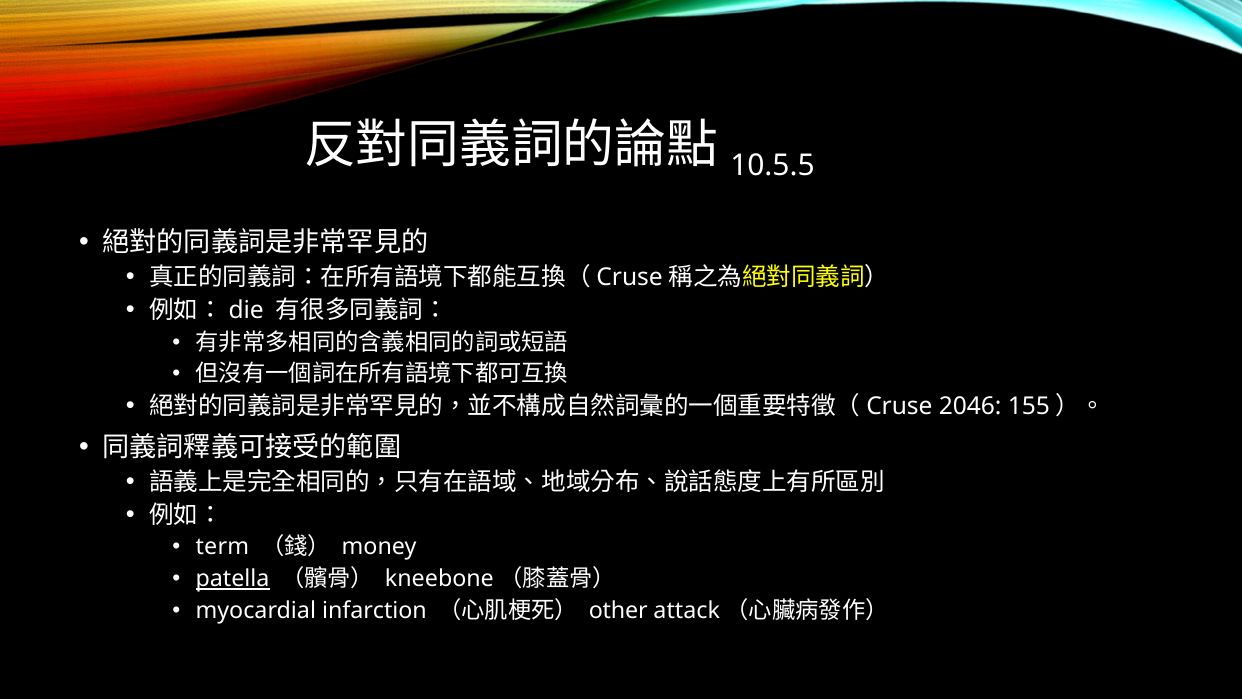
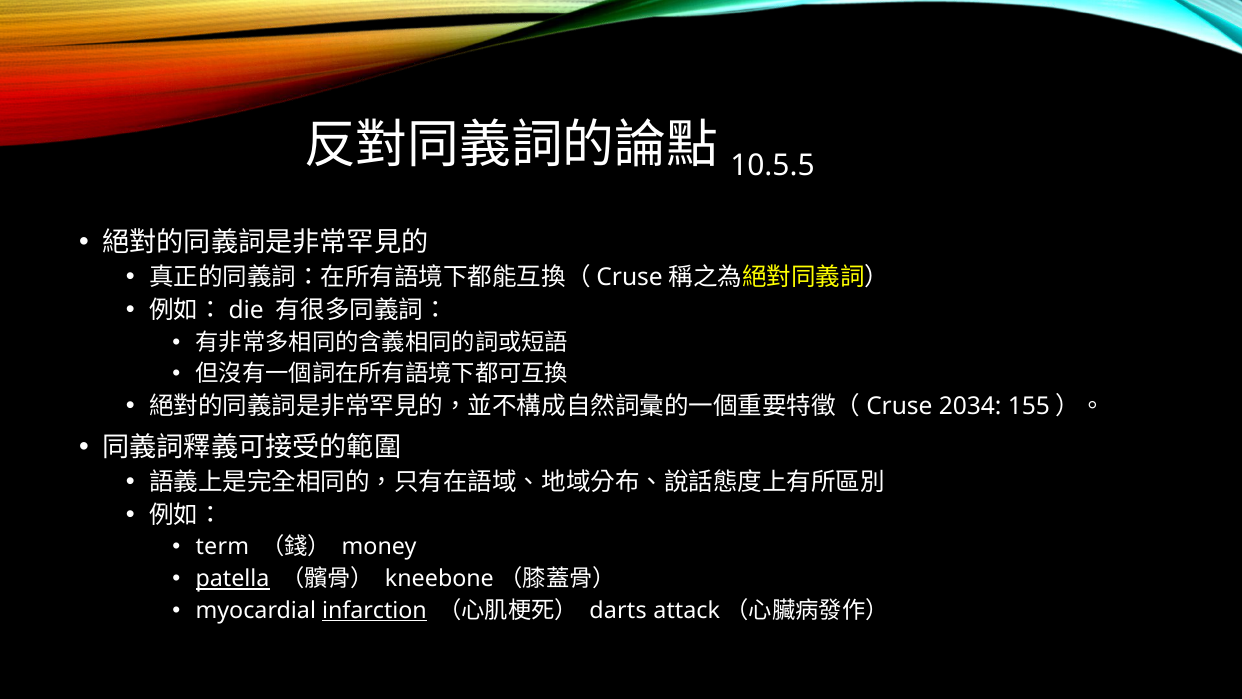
2046: 2046 -> 2034
infarction underline: none -> present
other: other -> darts
